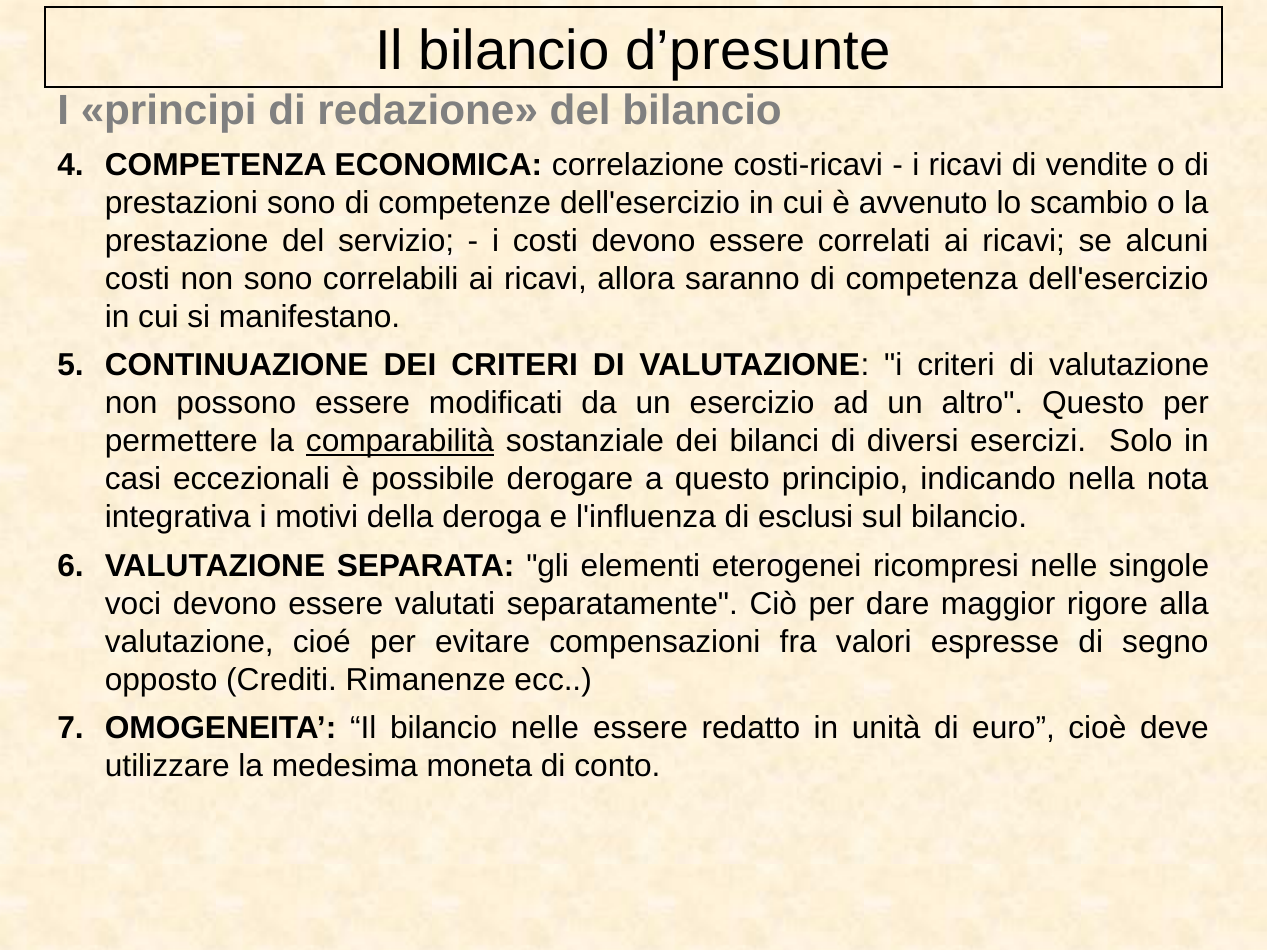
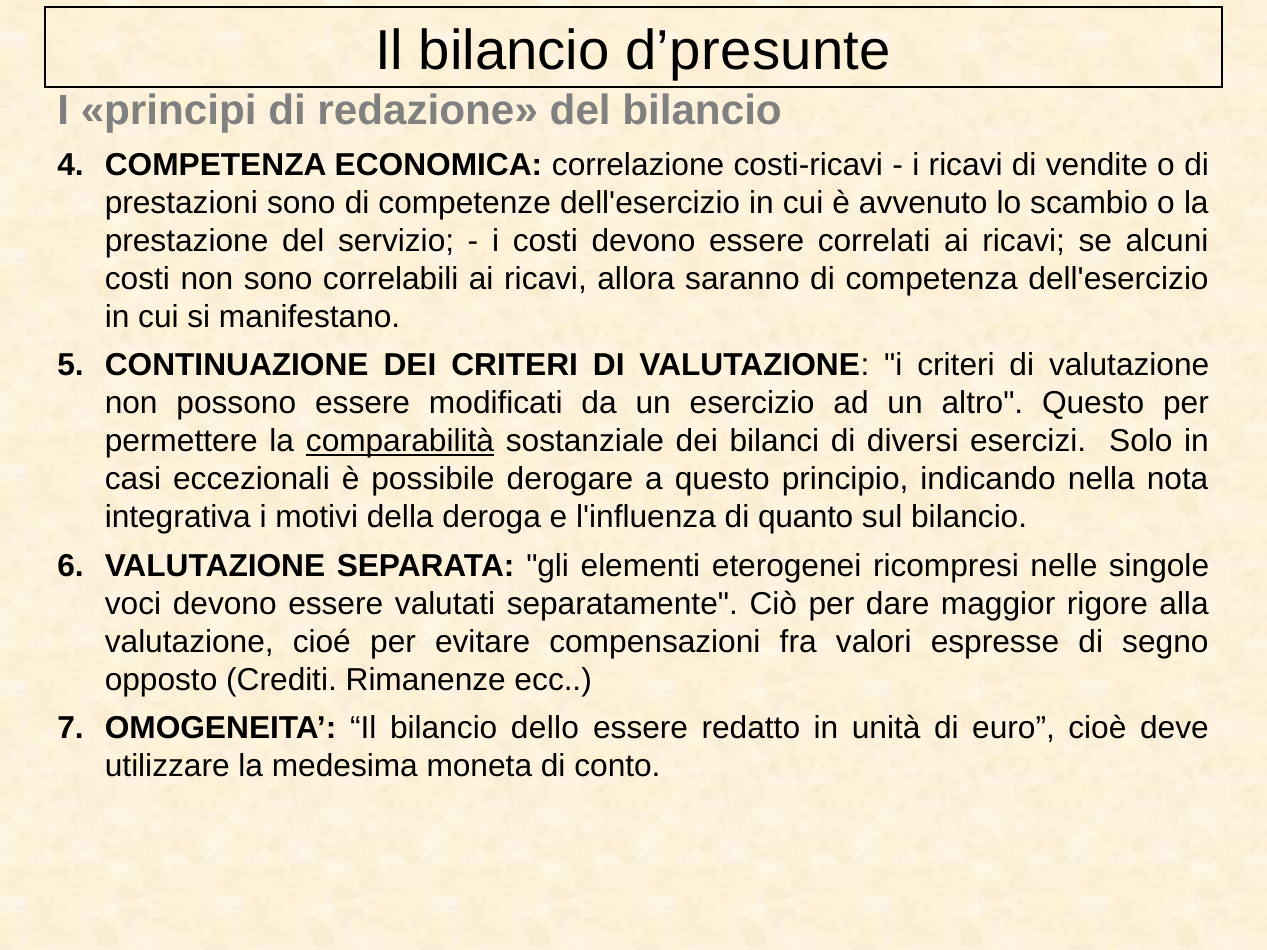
esclusi: esclusi -> quanto
bilancio nelle: nelle -> dello
